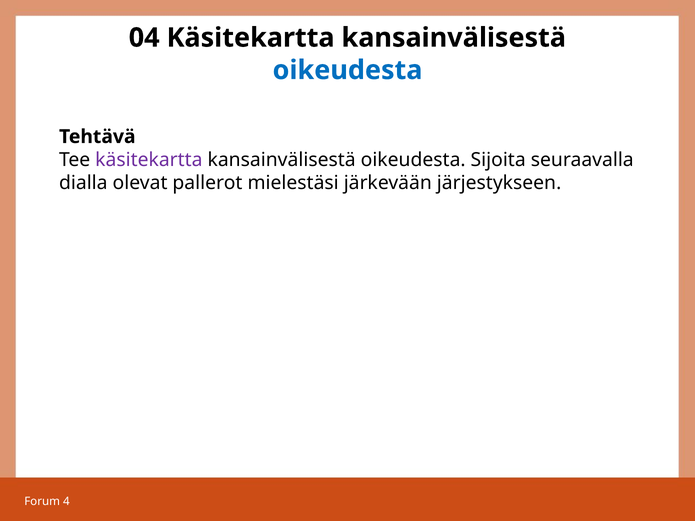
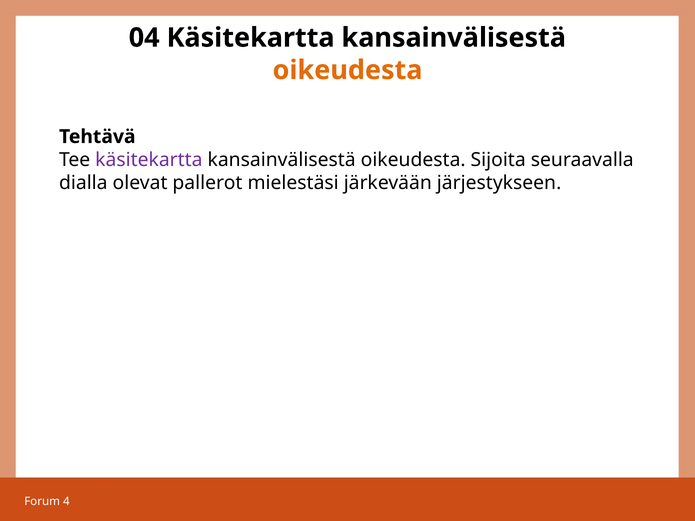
oikeudesta at (347, 70) colour: blue -> orange
